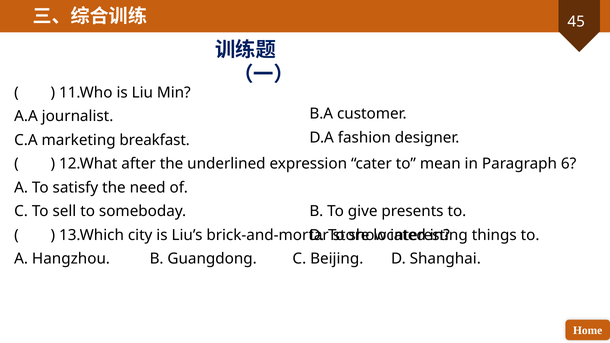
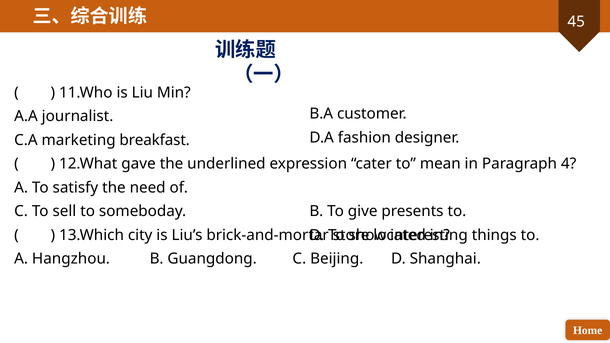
after: after -> gave
6: 6 -> 4
